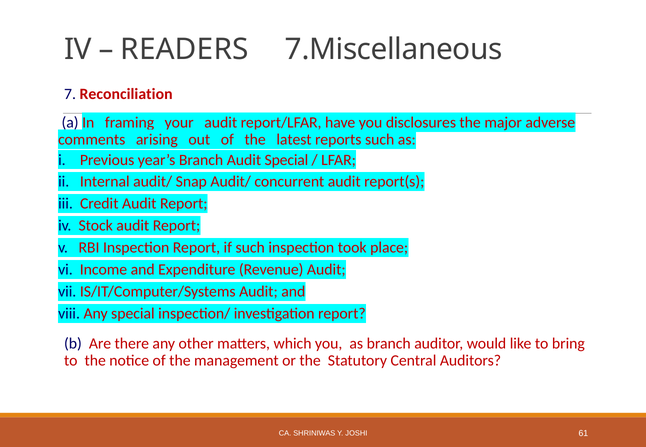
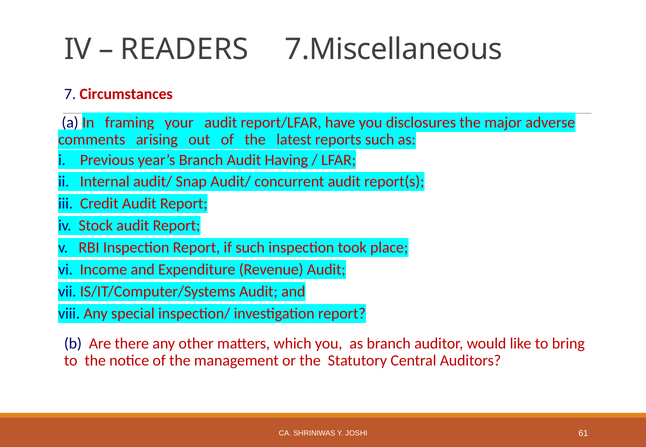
Reconciliation: Reconciliation -> Circumstances
Audit Special: Special -> Having
